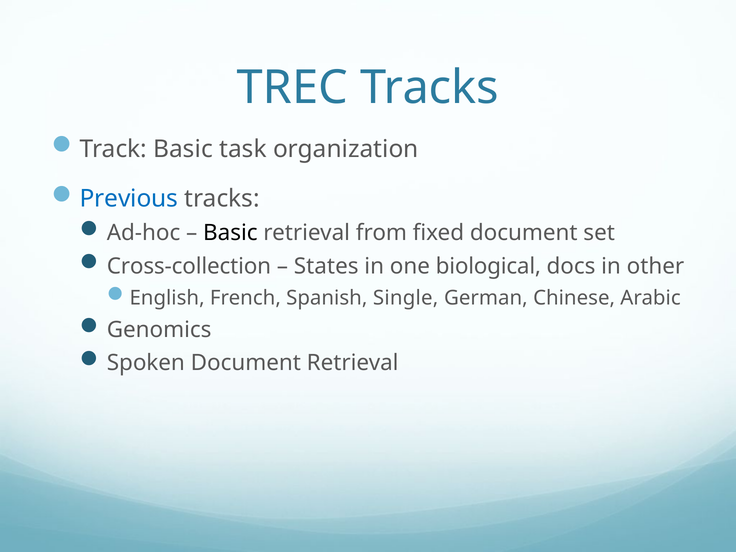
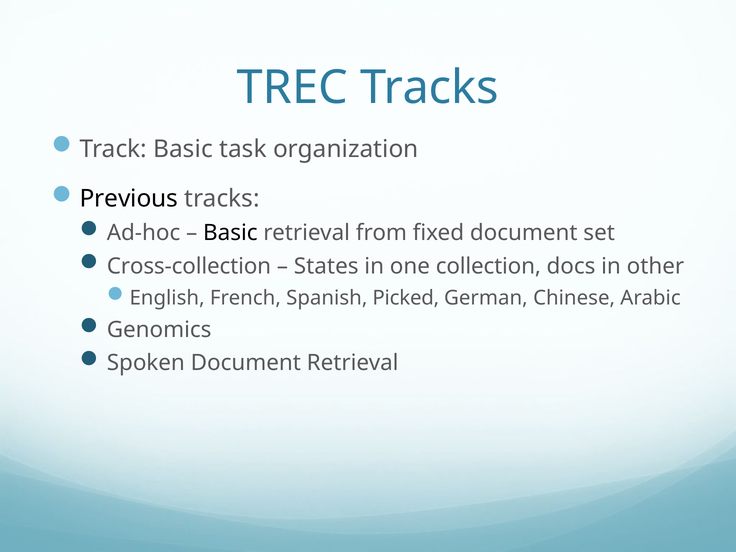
Previous colour: blue -> black
biological: biological -> collection
Single: Single -> Picked
